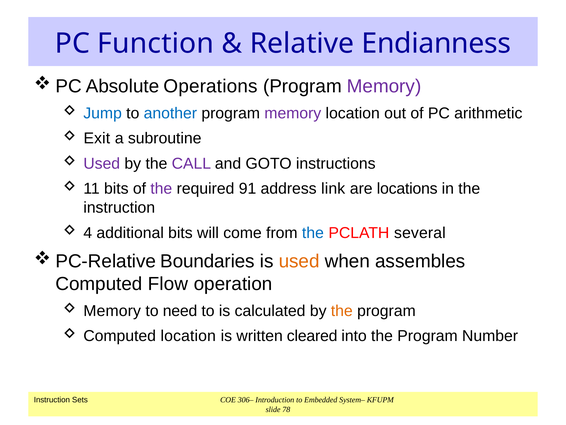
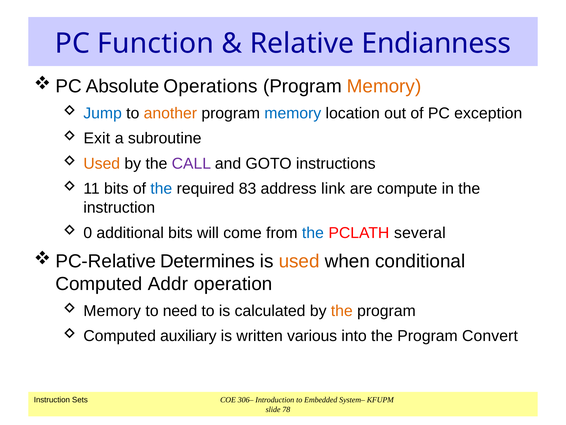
Memory at (384, 86) colour: purple -> orange
another colour: blue -> orange
memory at (293, 113) colour: purple -> blue
arithmetic: arithmetic -> exception
Used at (102, 163) colour: purple -> orange
the at (161, 189) colour: purple -> blue
91: 91 -> 83
locations: locations -> compute
4: 4 -> 0
Boundaries: Boundaries -> Determines
assembles: assembles -> conditional
Flow: Flow -> Addr
Computed location: location -> auxiliary
cleared: cleared -> various
Number: Number -> Convert
